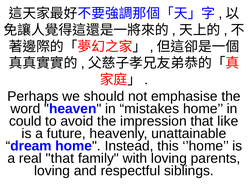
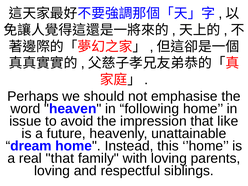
mistakes: mistakes -> following
could: could -> issue
